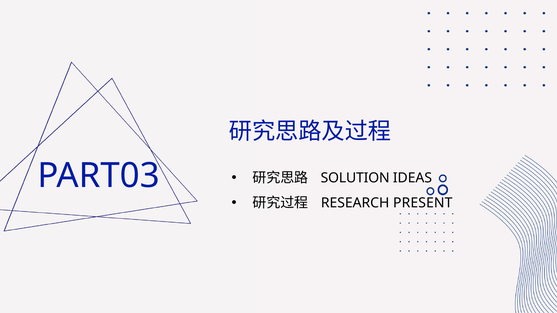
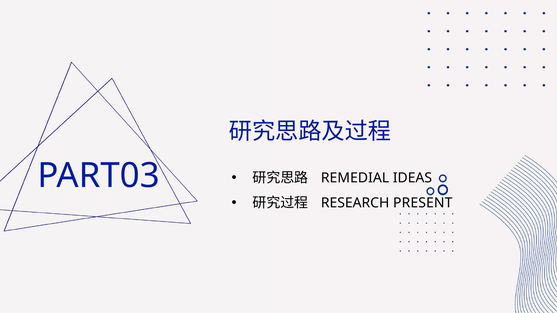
SOLUTION: SOLUTION -> REMEDIAL
